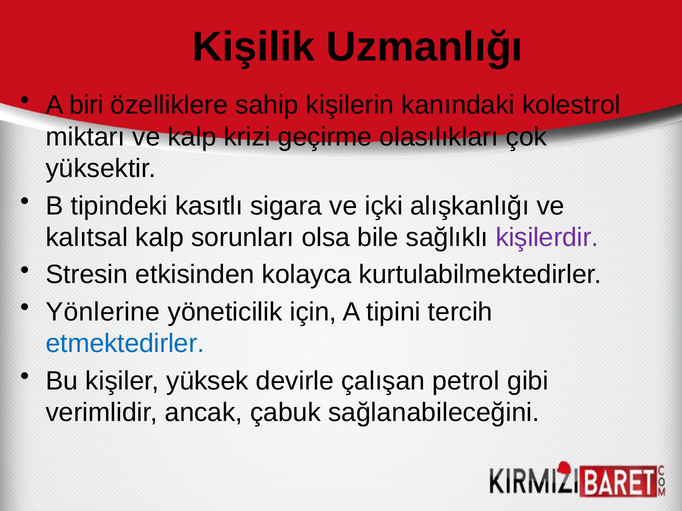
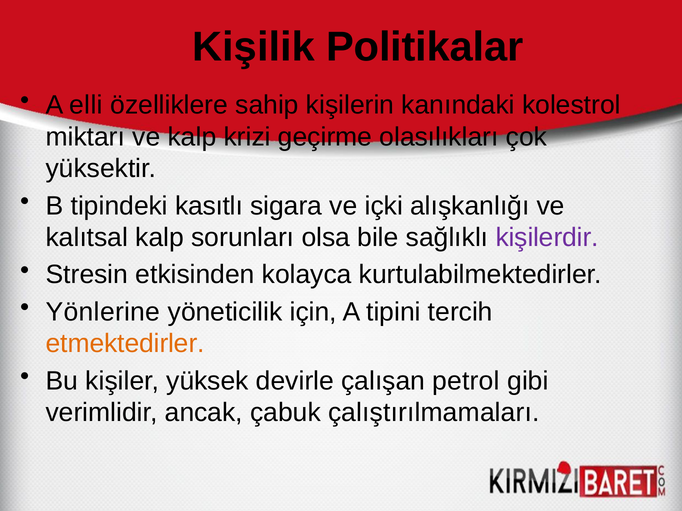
Uzmanlığı: Uzmanlığı -> Politikalar
biri: biri -> elli
etmektedirler colour: blue -> orange
sağlanabileceğini: sağlanabileceğini -> çalıştırılmamaları
